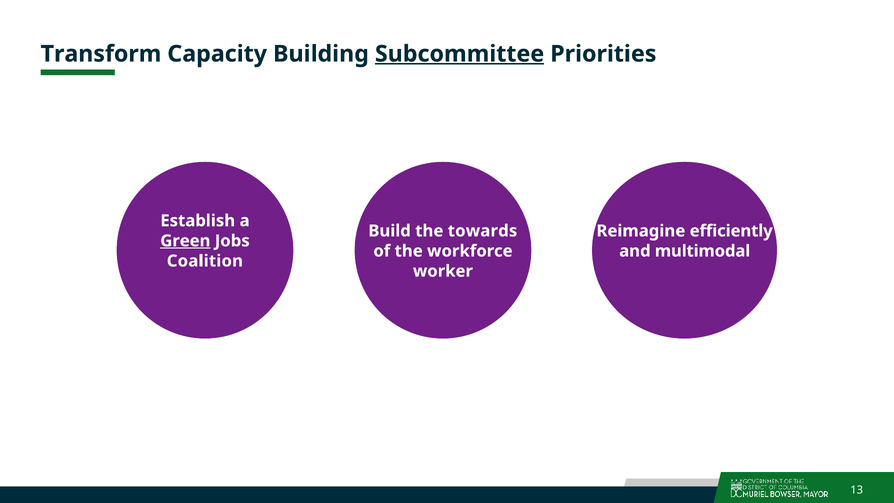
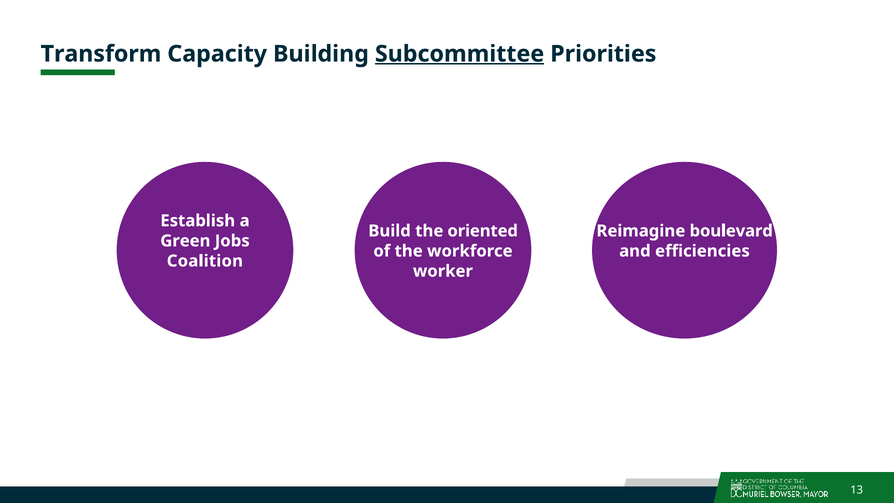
towards: towards -> oriented
efficiently: efficiently -> boulevard
Green underline: present -> none
multimodal: multimodal -> efficiencies
